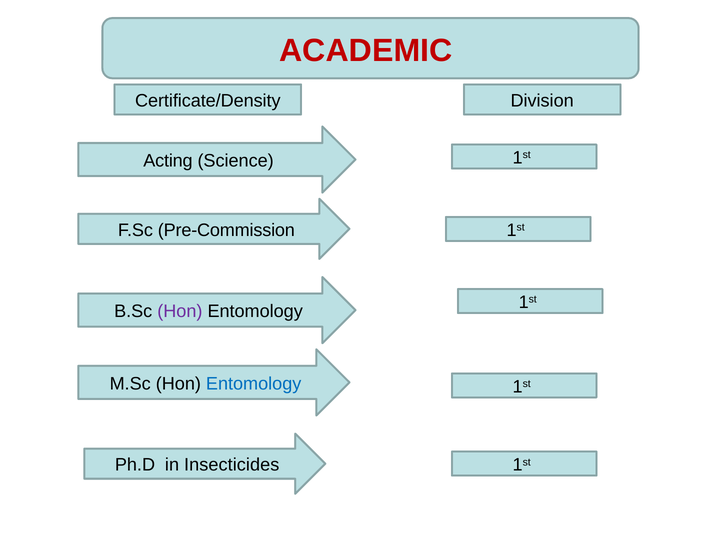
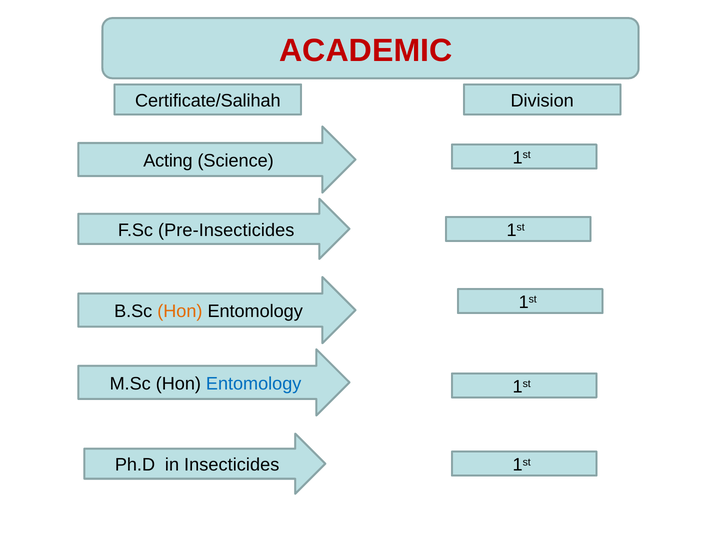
Certificate/Density: Certificate/Density -> Certificate/Salihah
Pre-Commission: Pre-Commission -> Pre-Insecticides
Hon at (180, 312) colour: purple -> orange
